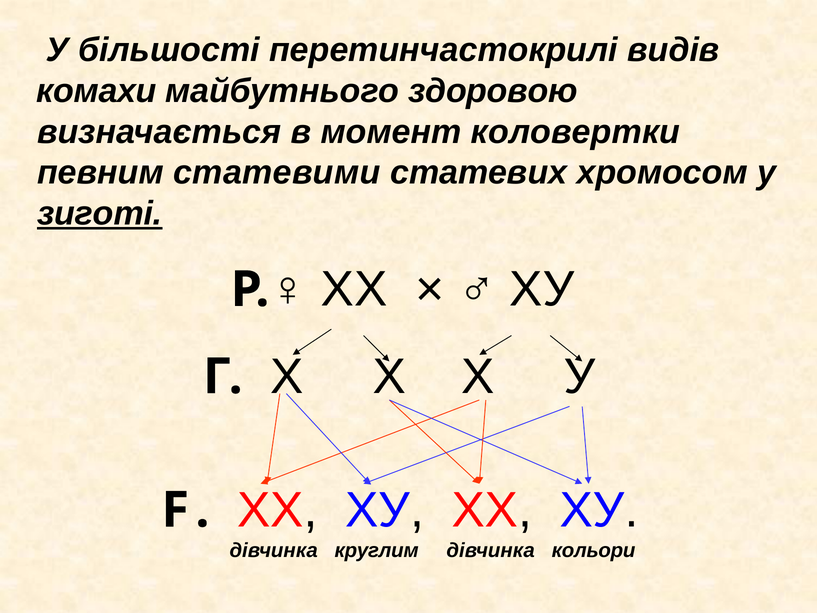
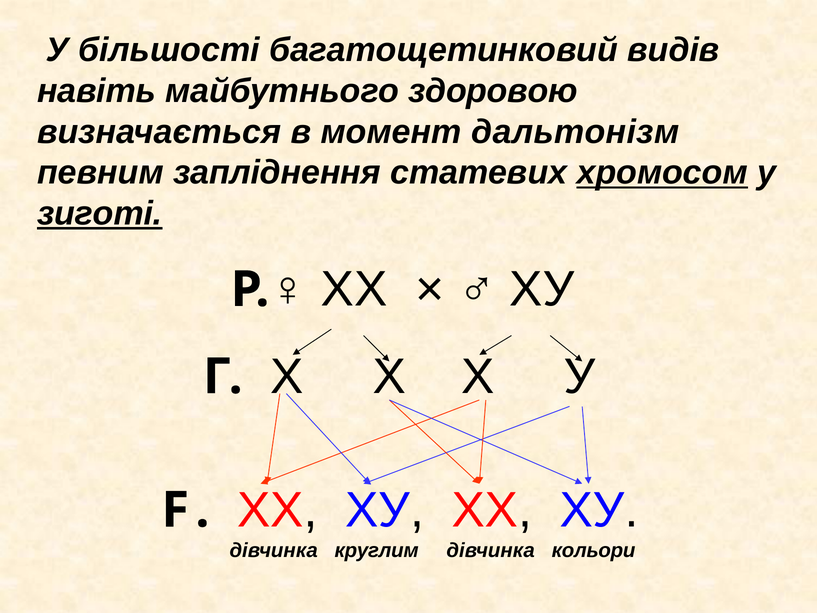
перетинчастокрилі: перетинчастокрилі -> багатощетинковий
комахи: комахи -> навіть
коловертки: коловертки -> дальтонізм
статевими: статевими -> запліднення
хромосом underline: none -> present
